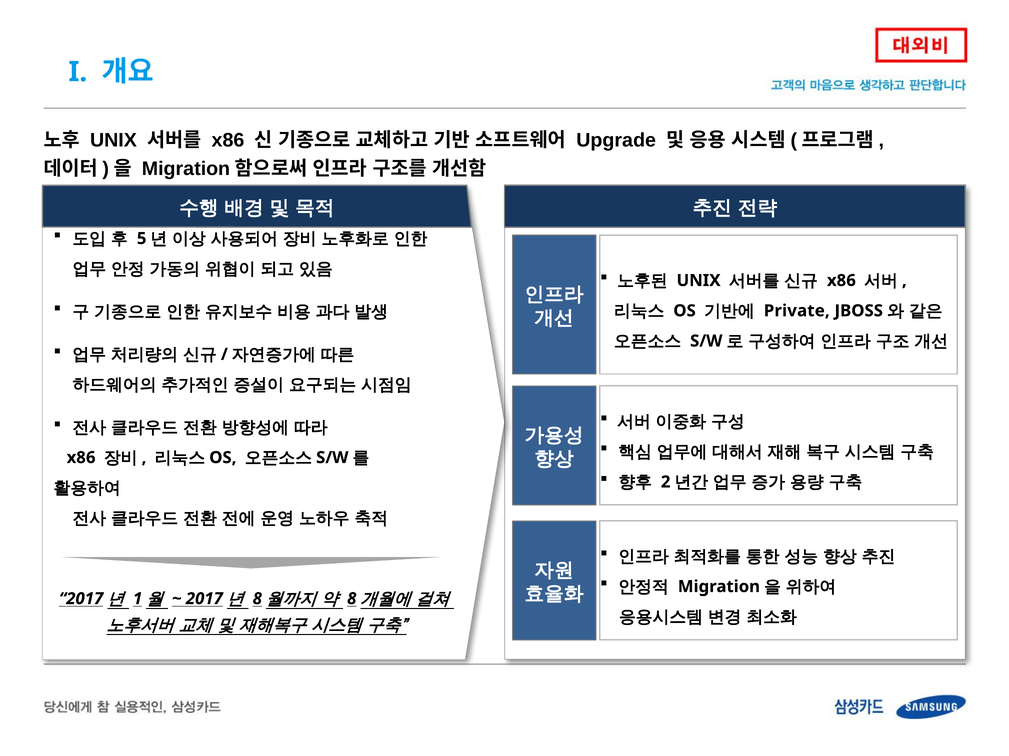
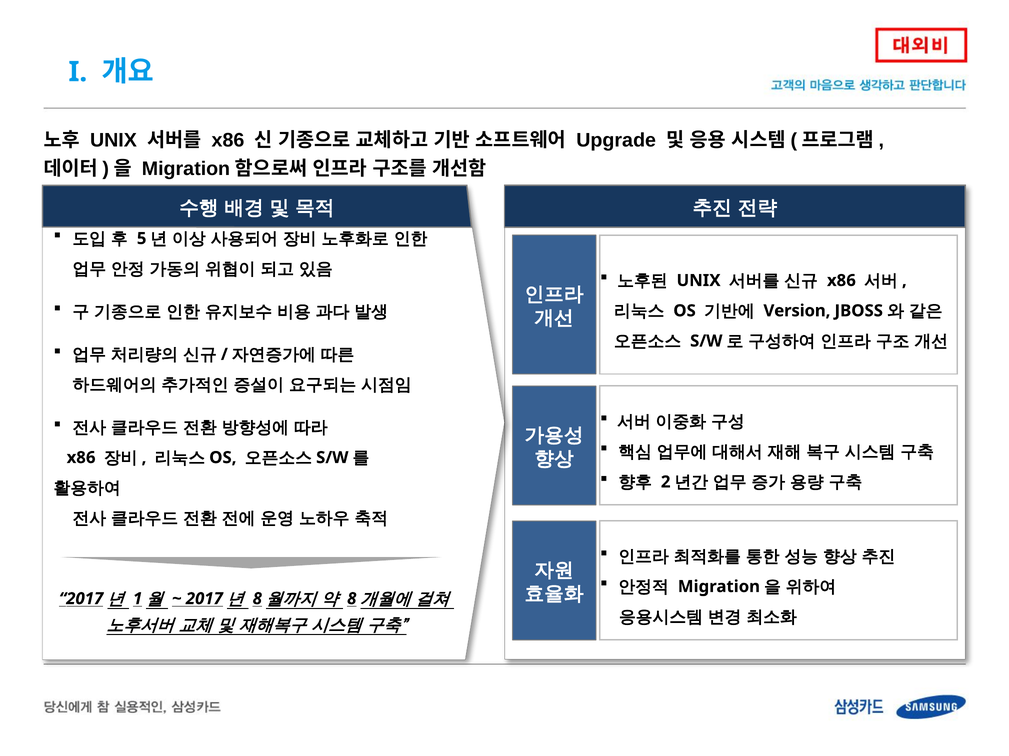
Private: Private -> Version
